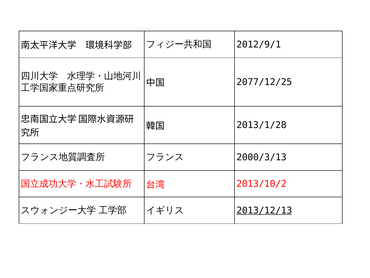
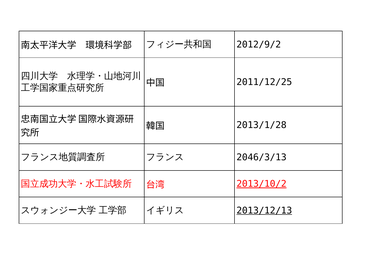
2012/9/1: 2012/9/1 -> 2012/9/2
2077/12/25: 2077/12/25 -> 2011/12/25
2000/3/13: 2000/3/13 -> 2046/3/13
2013/10/2 underline: none -> present
